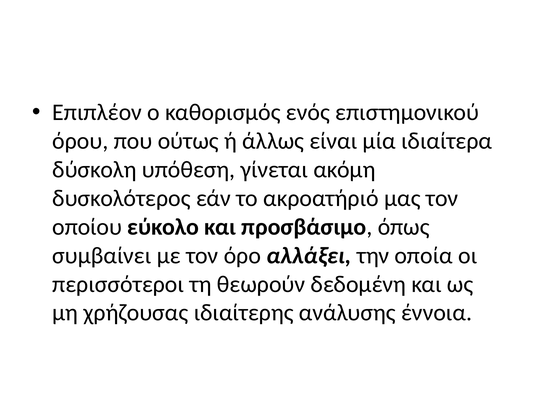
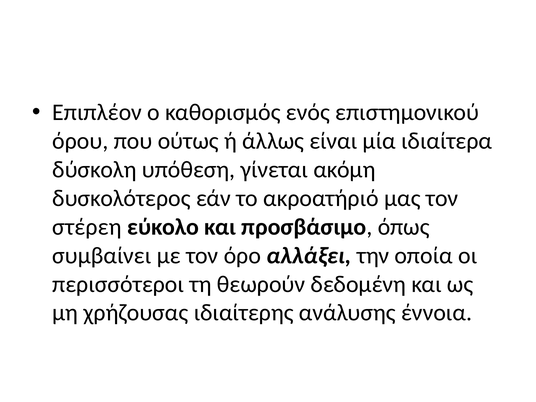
οποίου: οποίου -> στέρεη
